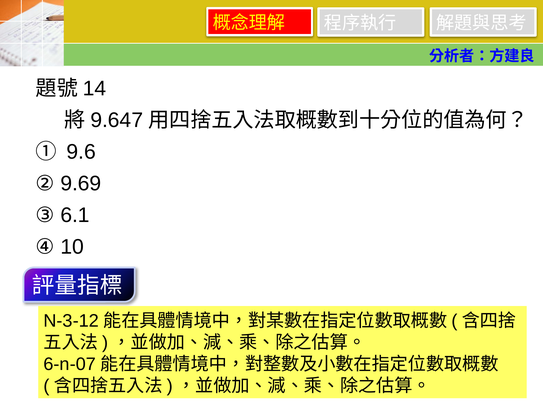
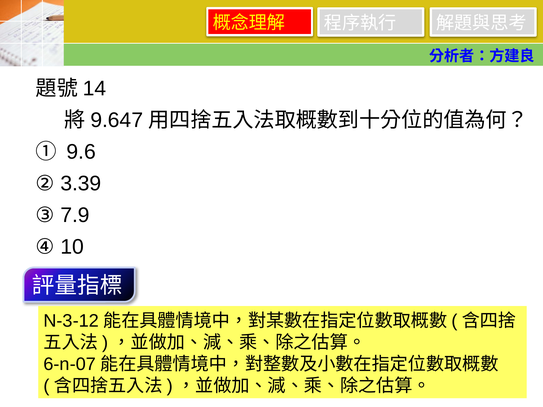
9.69: 9.69 -> 3.39
6.1: 6.1 -> 7.9
